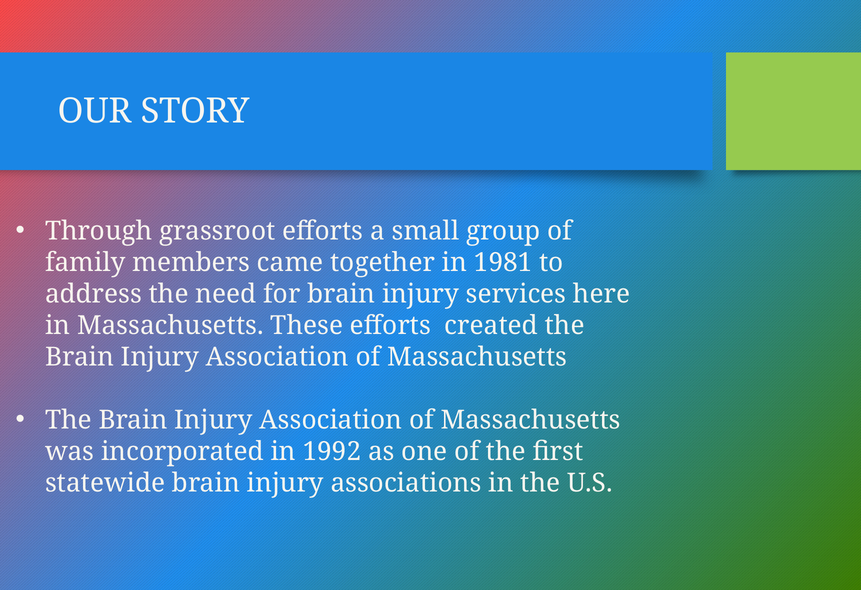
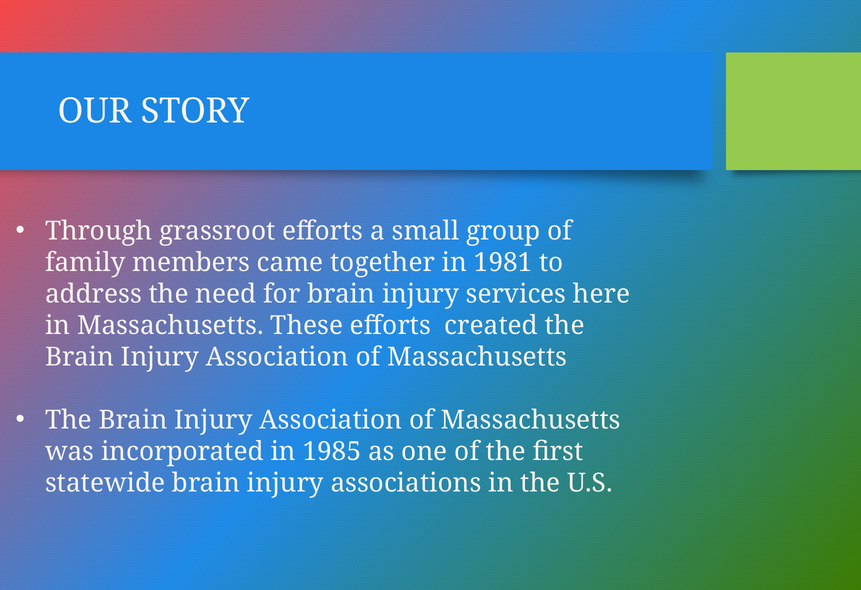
1992: 1992 -> 1985
